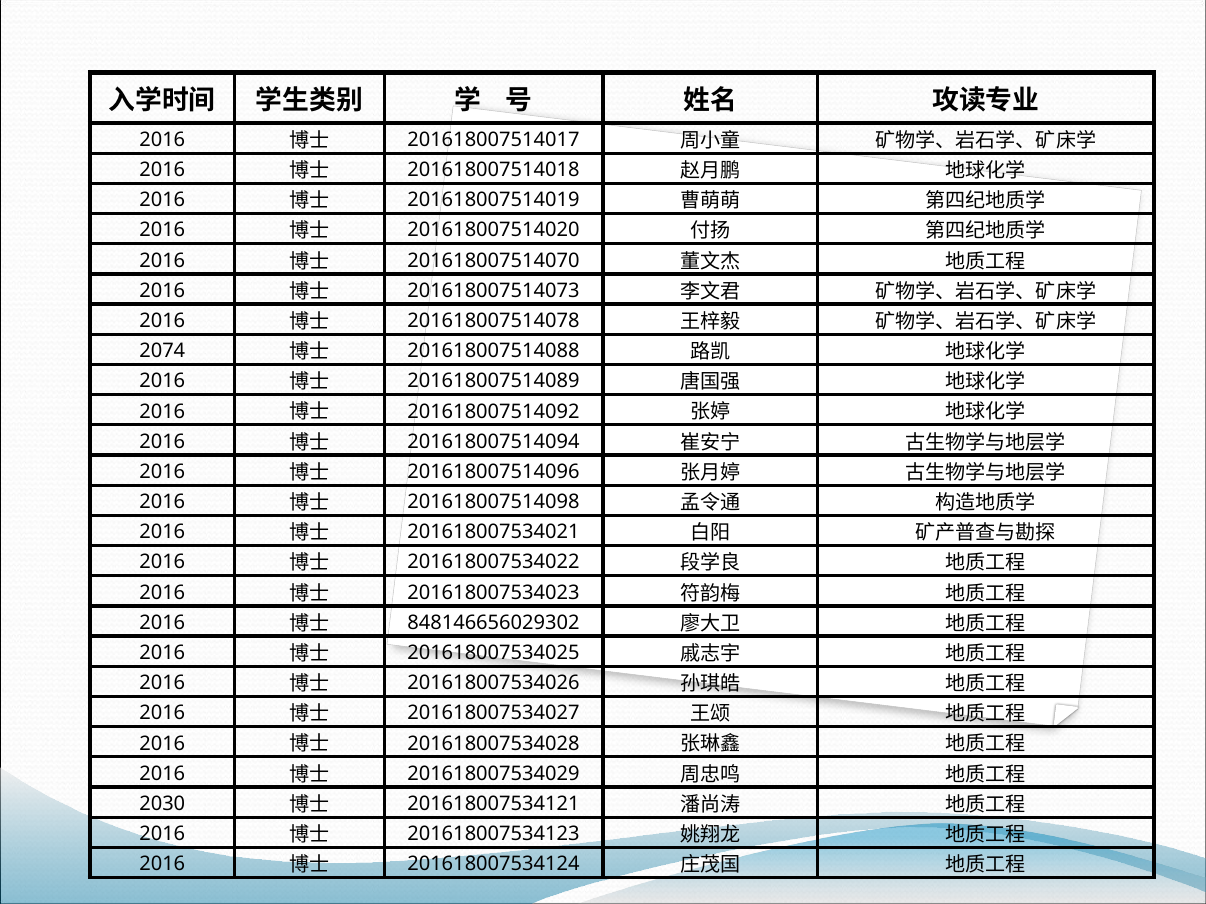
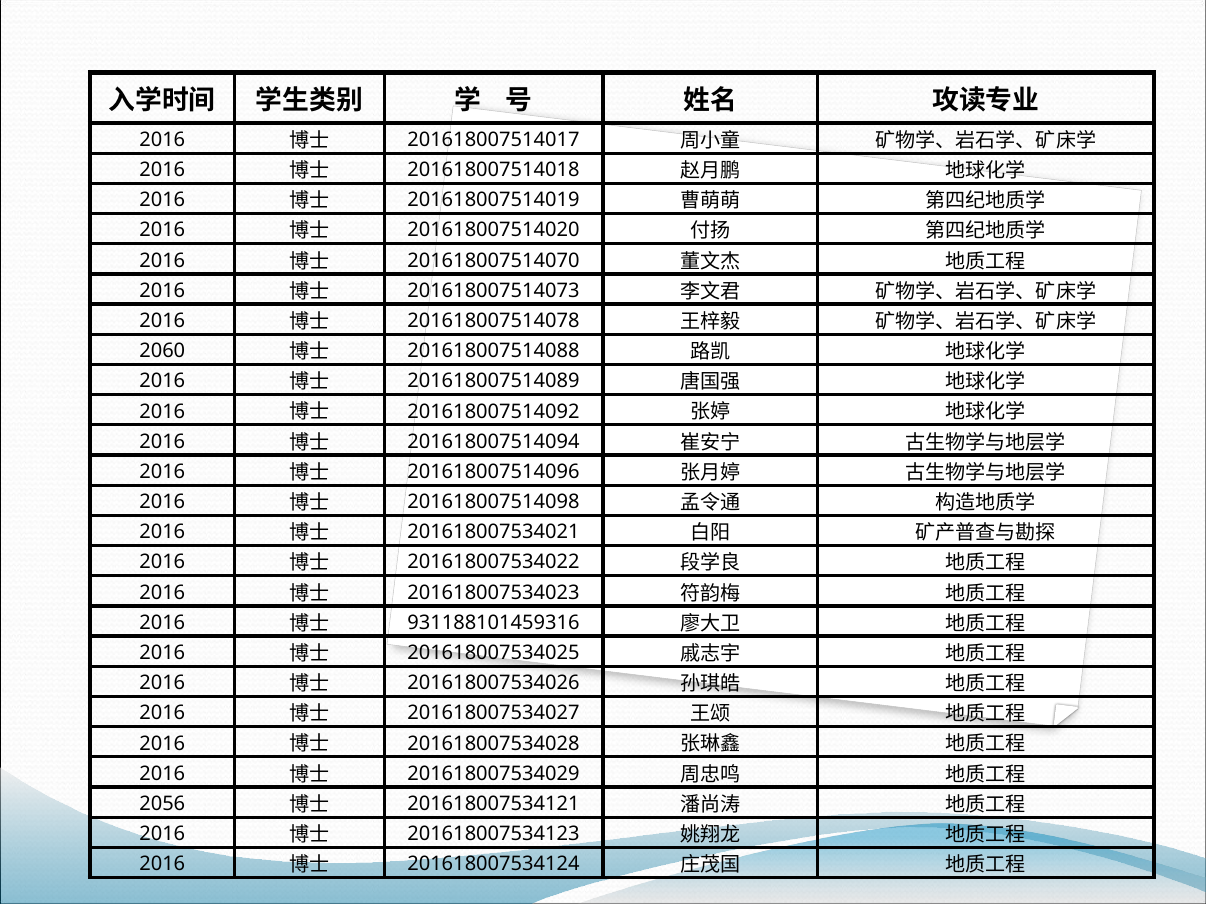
2074: 2074 -> 2060
848146656029302: 848146656029302 -> 931188101459316
2030: 2030 -> 2056
